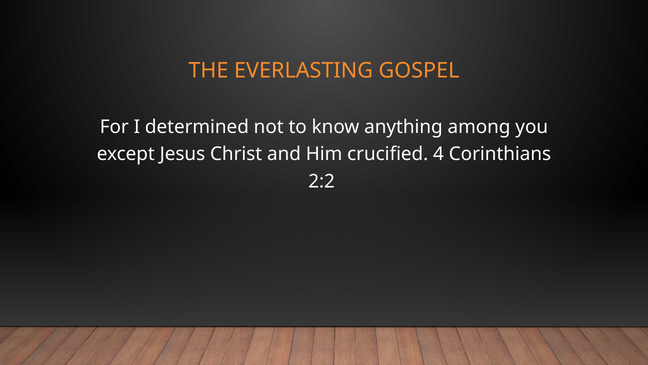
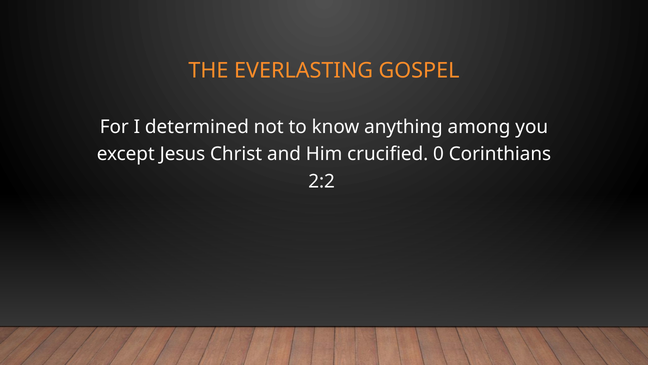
4: 4 -> 0
